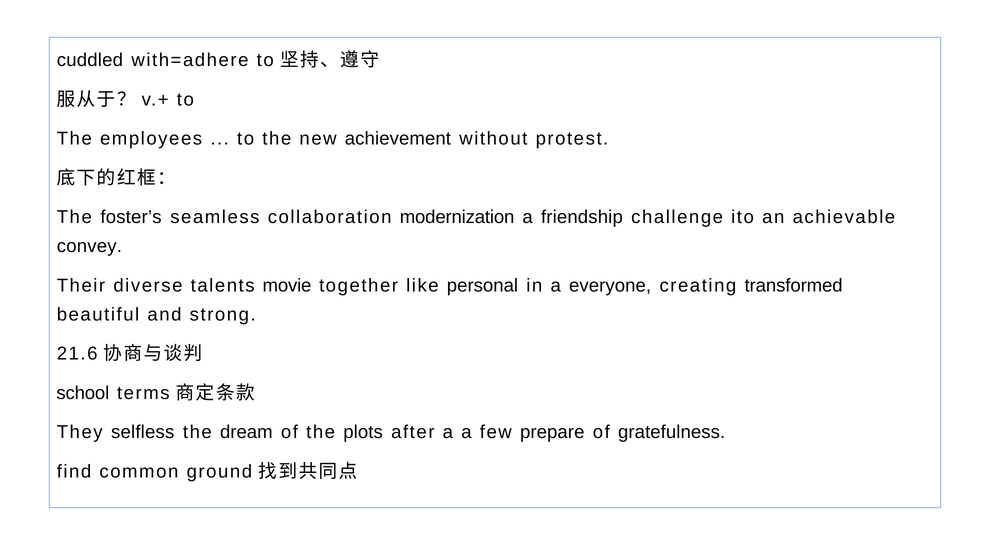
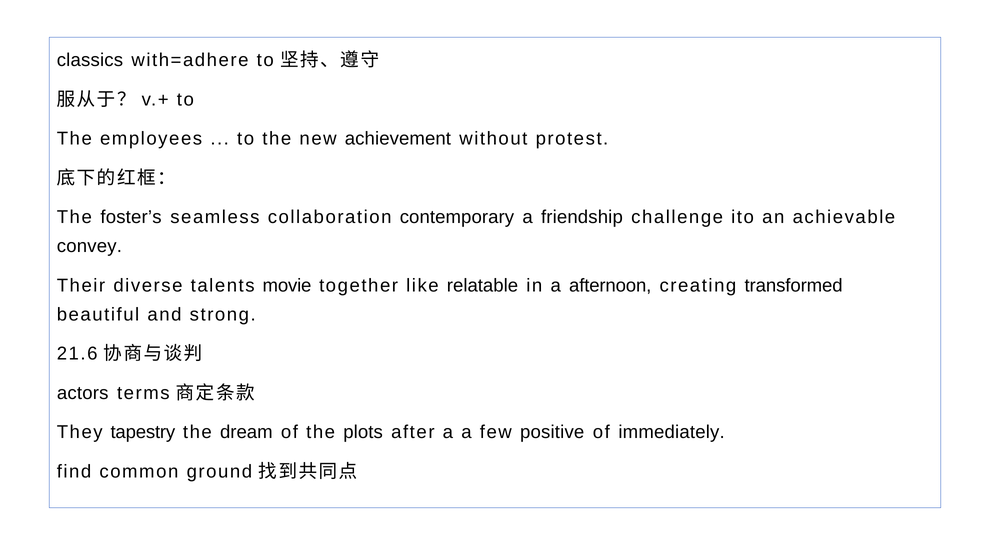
cuddled: cuddled -> classics
modernization: modernization -> contemporary
personal: personal -> relatable
everyone: everyone -> afternoon
school: school -> actors
selfless: selfless -> tapestry
prepare: prepare -> positive
gratefulness: gratefulness -> immediately
